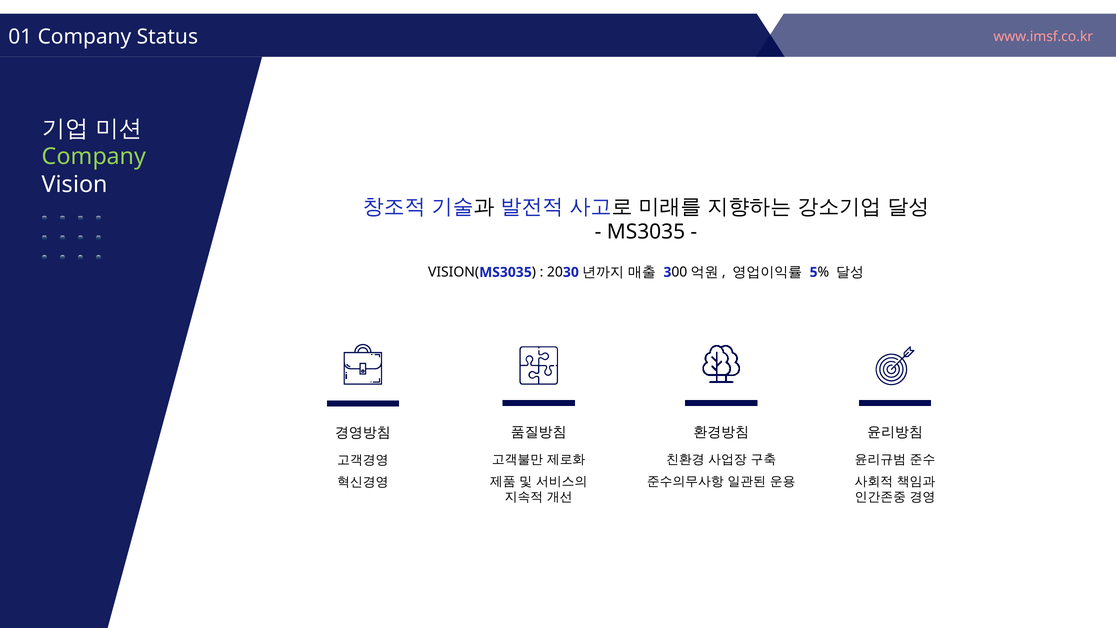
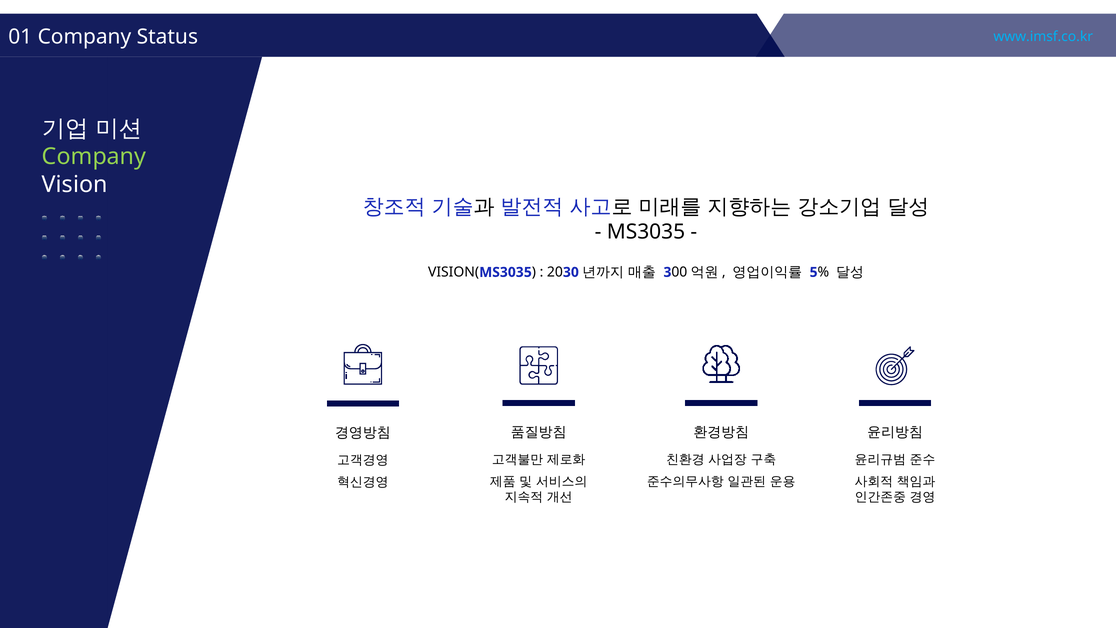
www.imsf.co.kr colour: pink -> light blue
